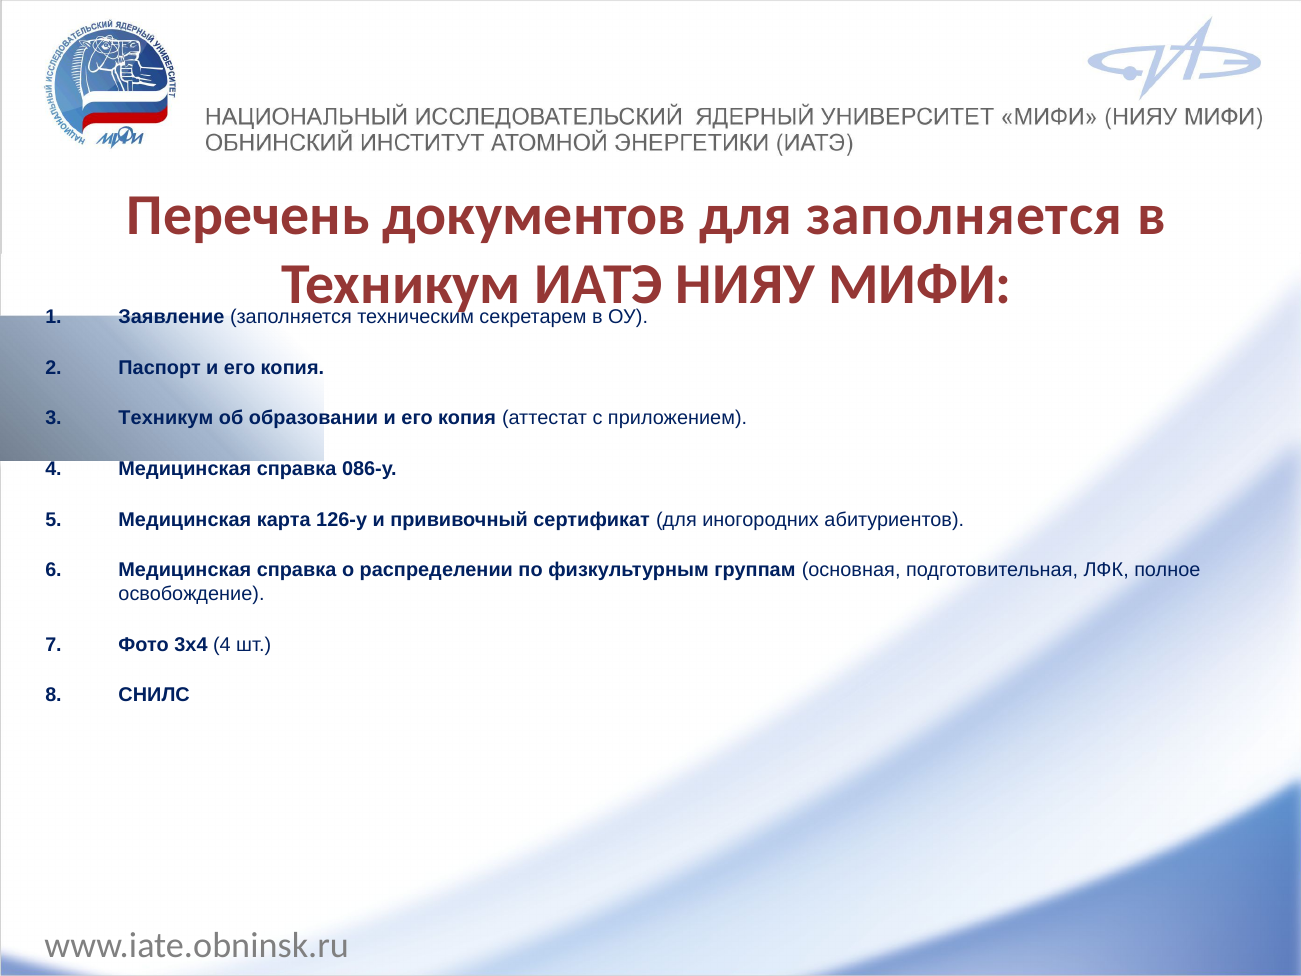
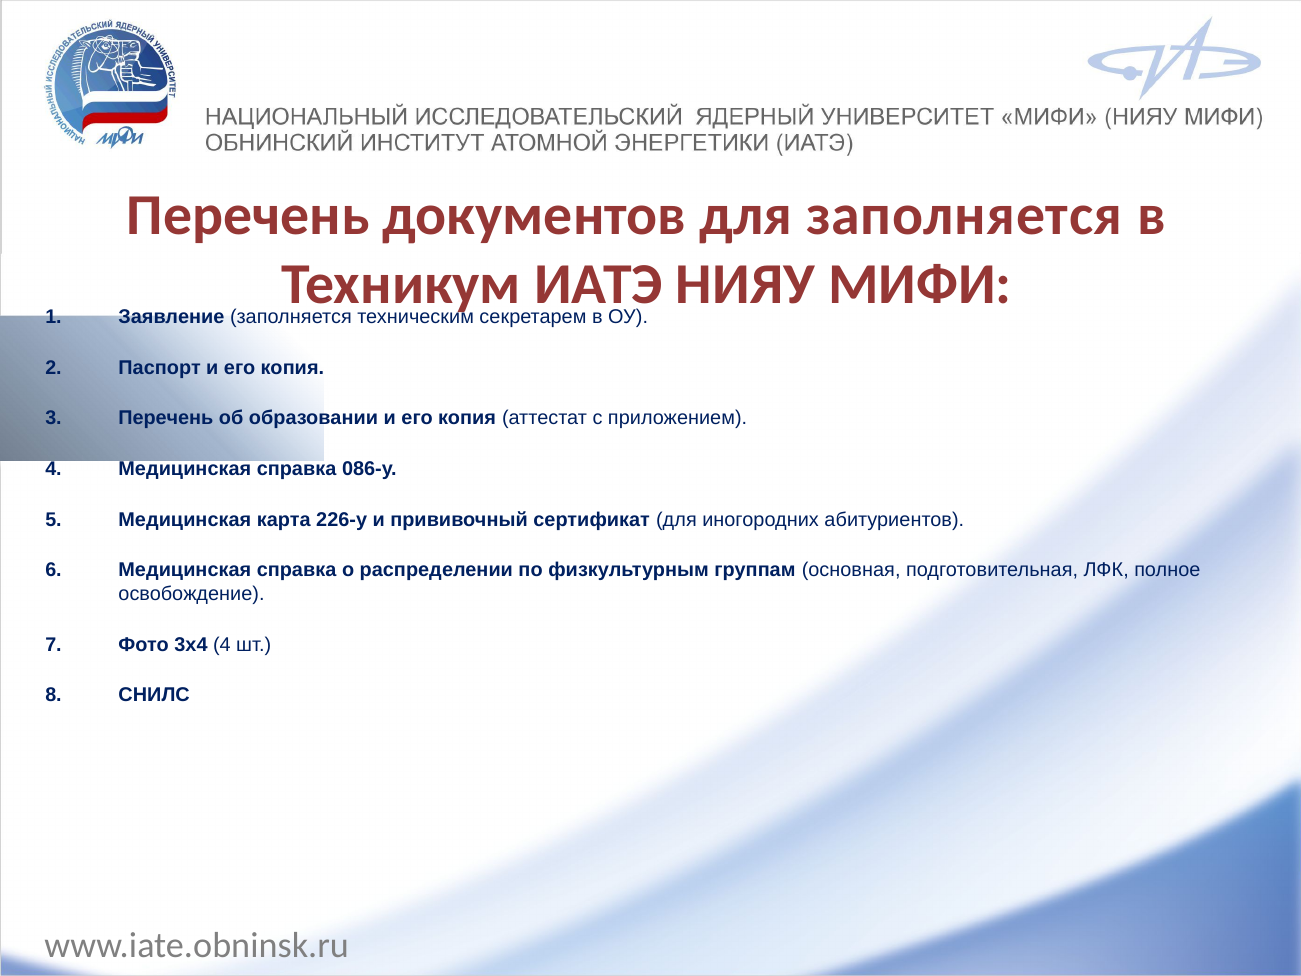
Техникум at (166, 418): Техникум -> Перечень
126-у: 126-у -> 226-у
